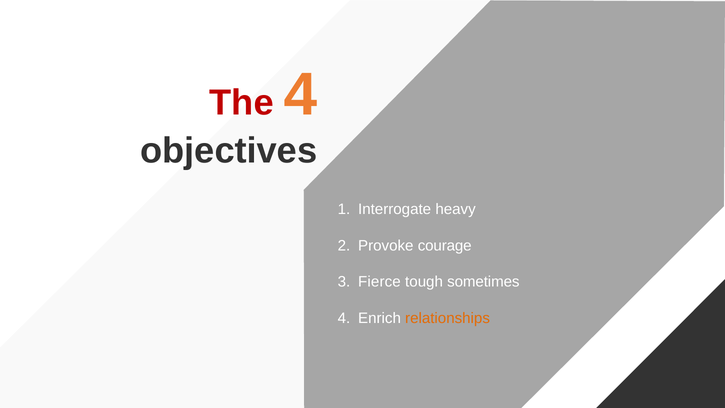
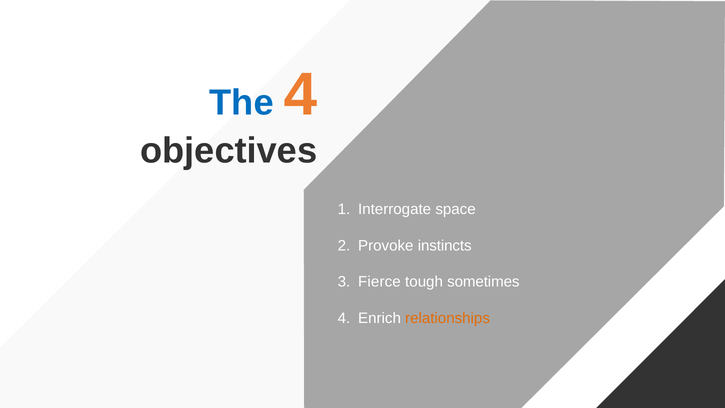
The colour: red -> blue
heavy: heavy -> space
courage: courage -> instincts
